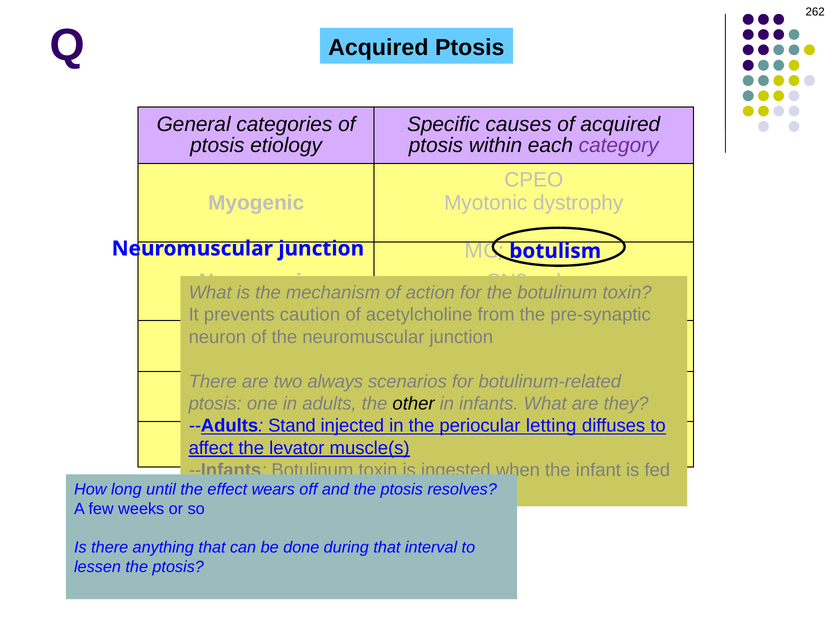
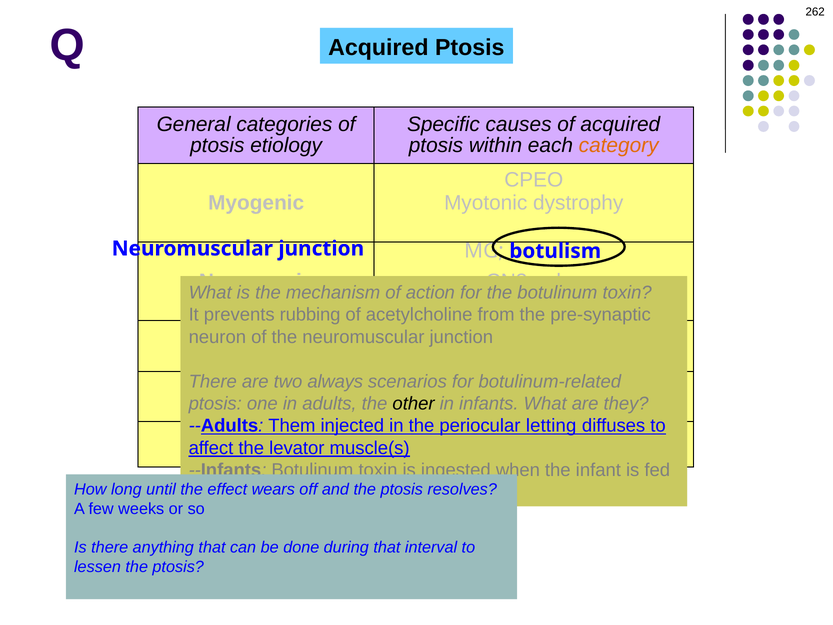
category colour: purple -> orange
caution: caution -> rubbing
Stand: Stand -> Them
